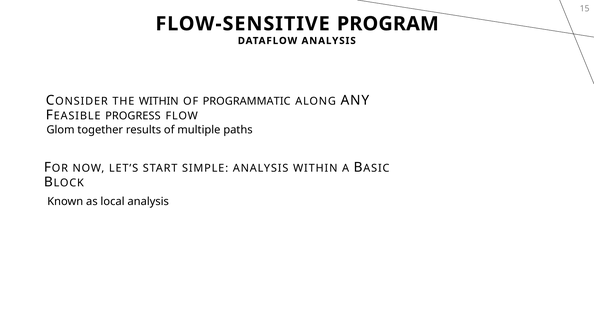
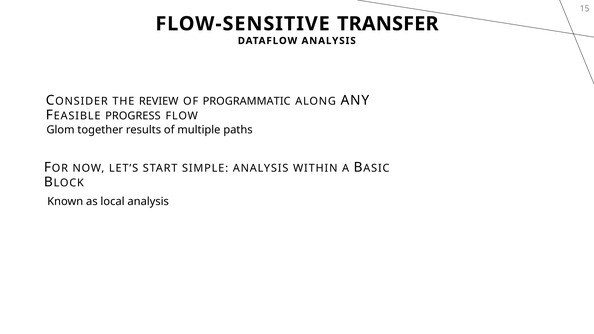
PROGRAM: PROGRAM -> TRANSFER
THE WITHIN: WITHIN -> REVIEW
